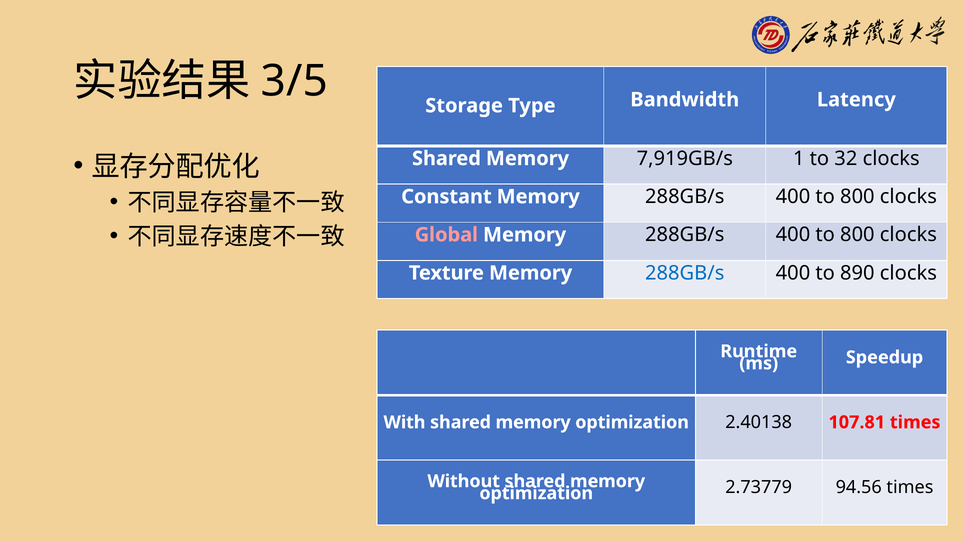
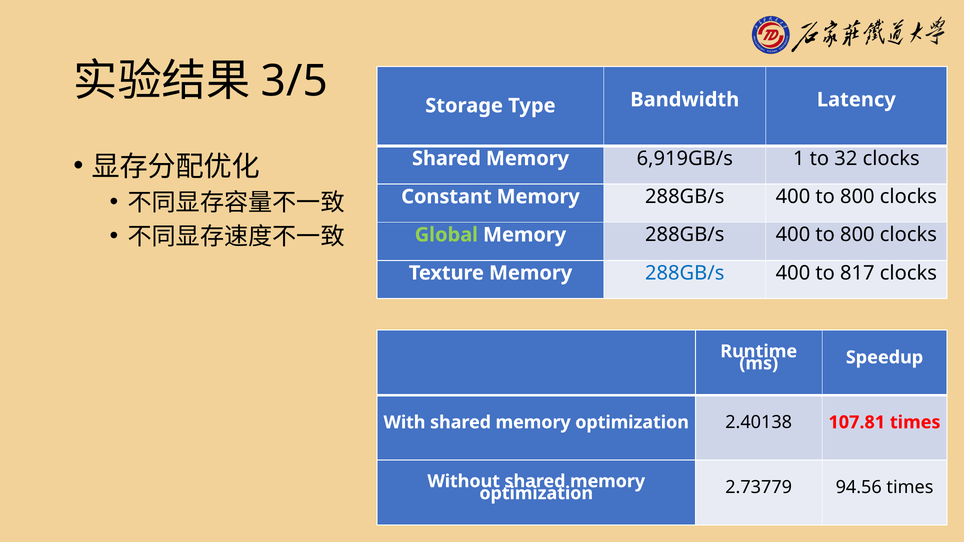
7,919GB/s: 7,919GB/s -> 6,919GB/s
Global colour: pink -> light green
890: 890 -> 817
